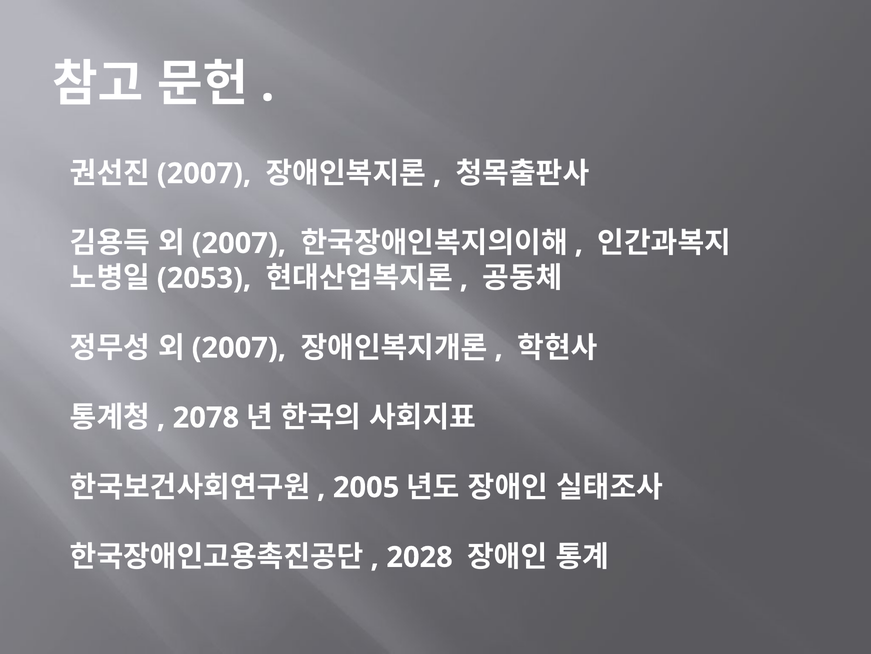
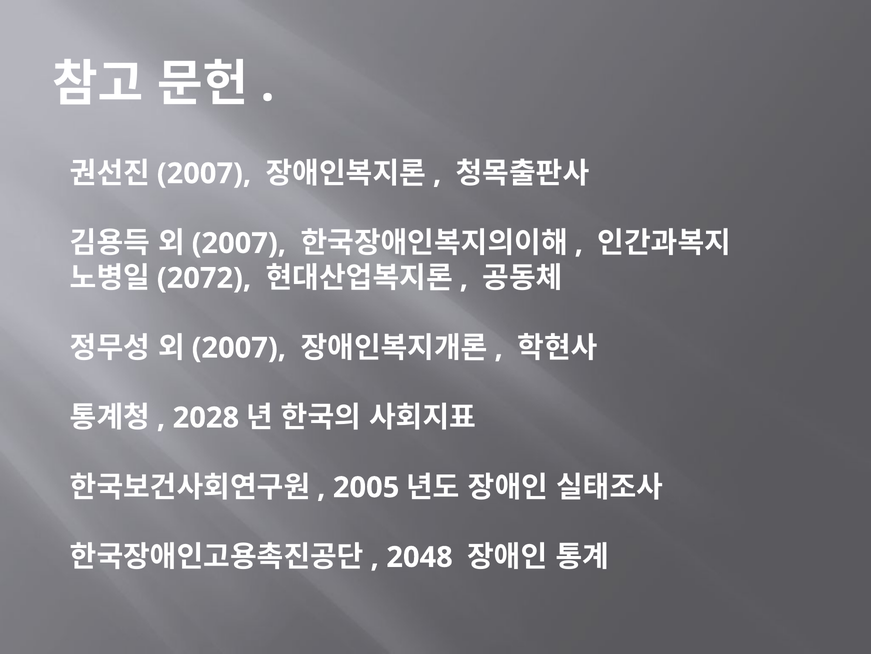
2053: 2053 -> 2072
2078: 2078 -> 2028
2028: 2028 -> 2048
